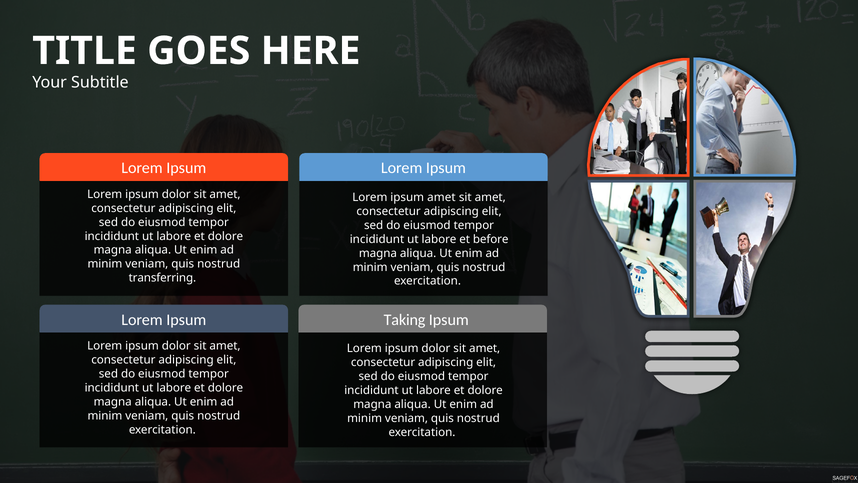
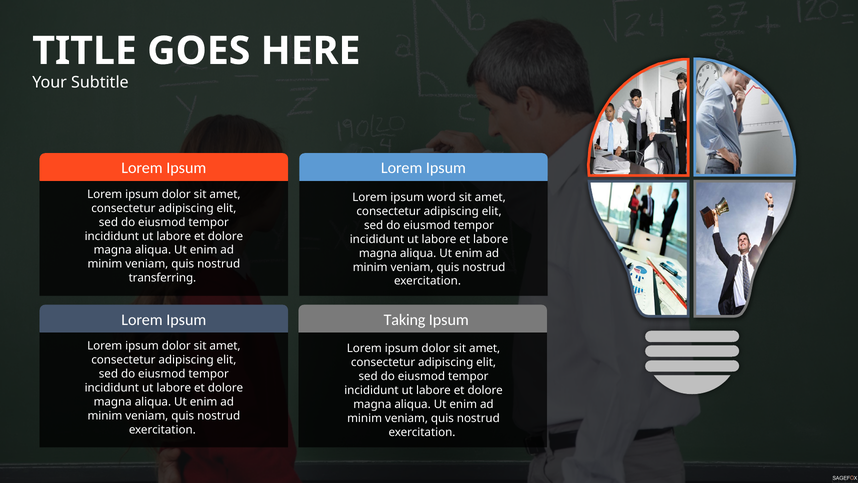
ipsum amet: amet -> word
et before: before -> labore
